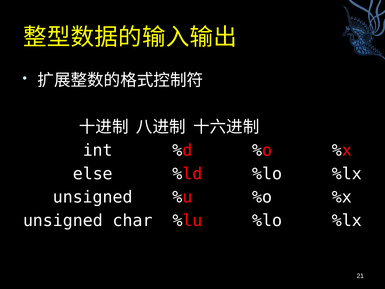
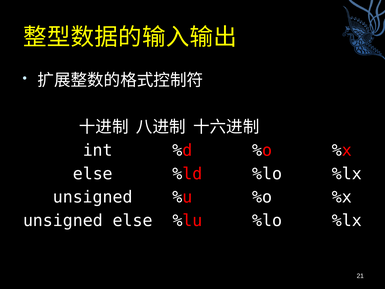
unsigned char: char -> else
